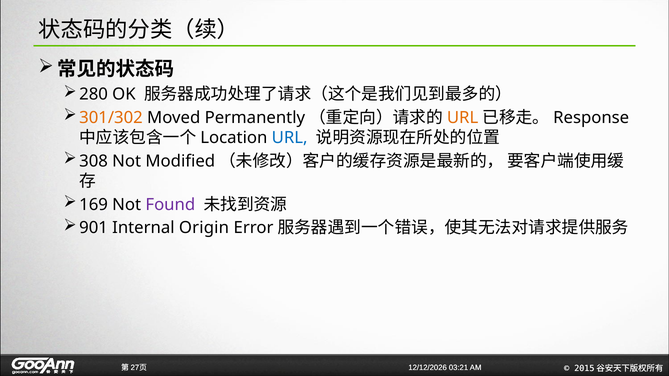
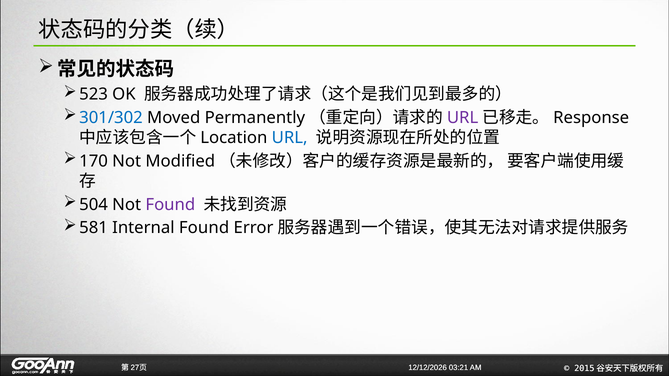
280: 280 -> 523
301/302 colour: orange -> blue
URL at (463, 118) colour: orange -> purple
308: 308 -> 170
169: 169 -> 504
901: 901 -> 581
Internal Origin: Origin -> Found
